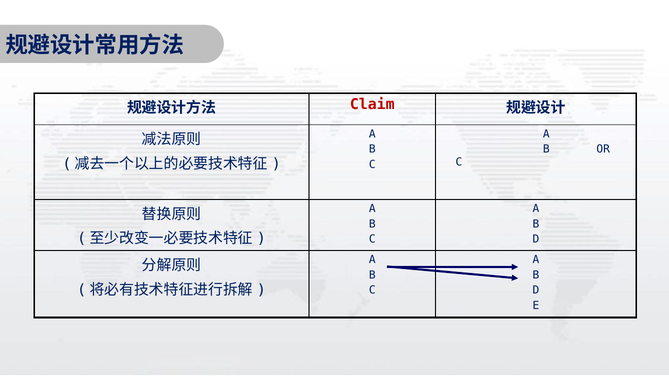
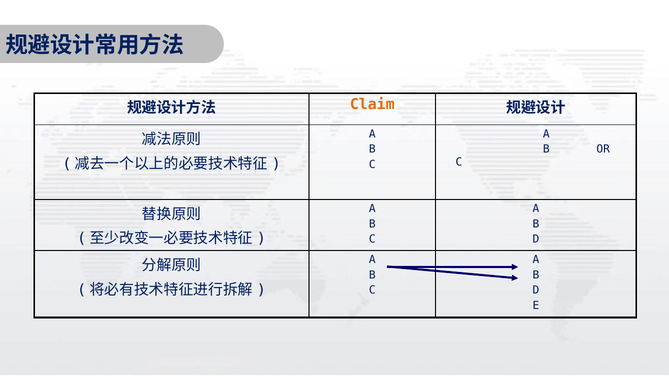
Claim colour: red -> orange
